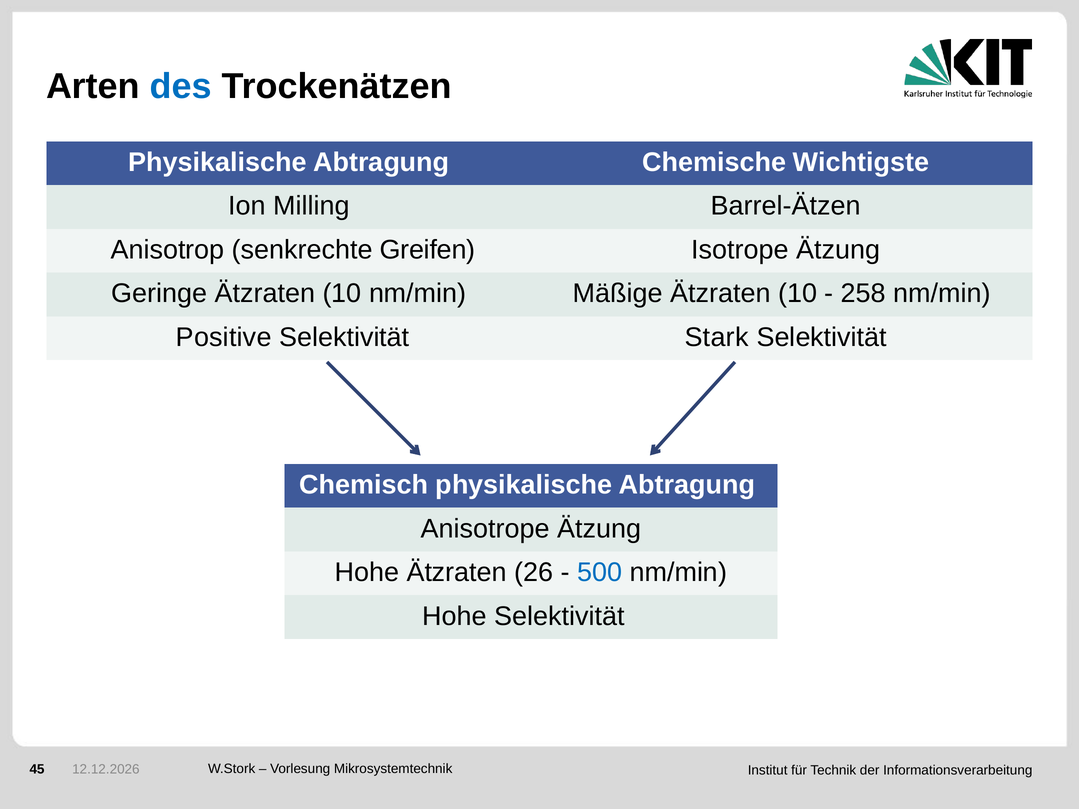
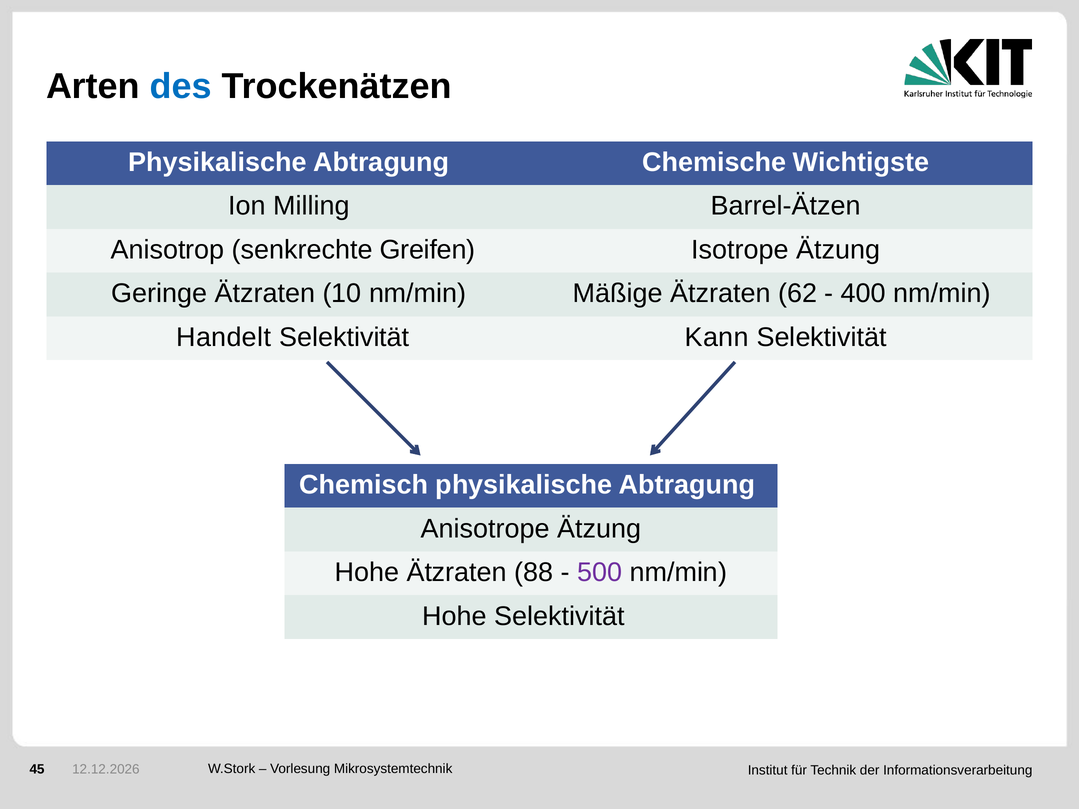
Mäßige Ätzraten 10: 10 -> 62
258: 258 -> 400
Positive: Positive -> Handelt
Stark: Stark -> Kann
26: 26 -> 88
500 colour: blue -> purple
